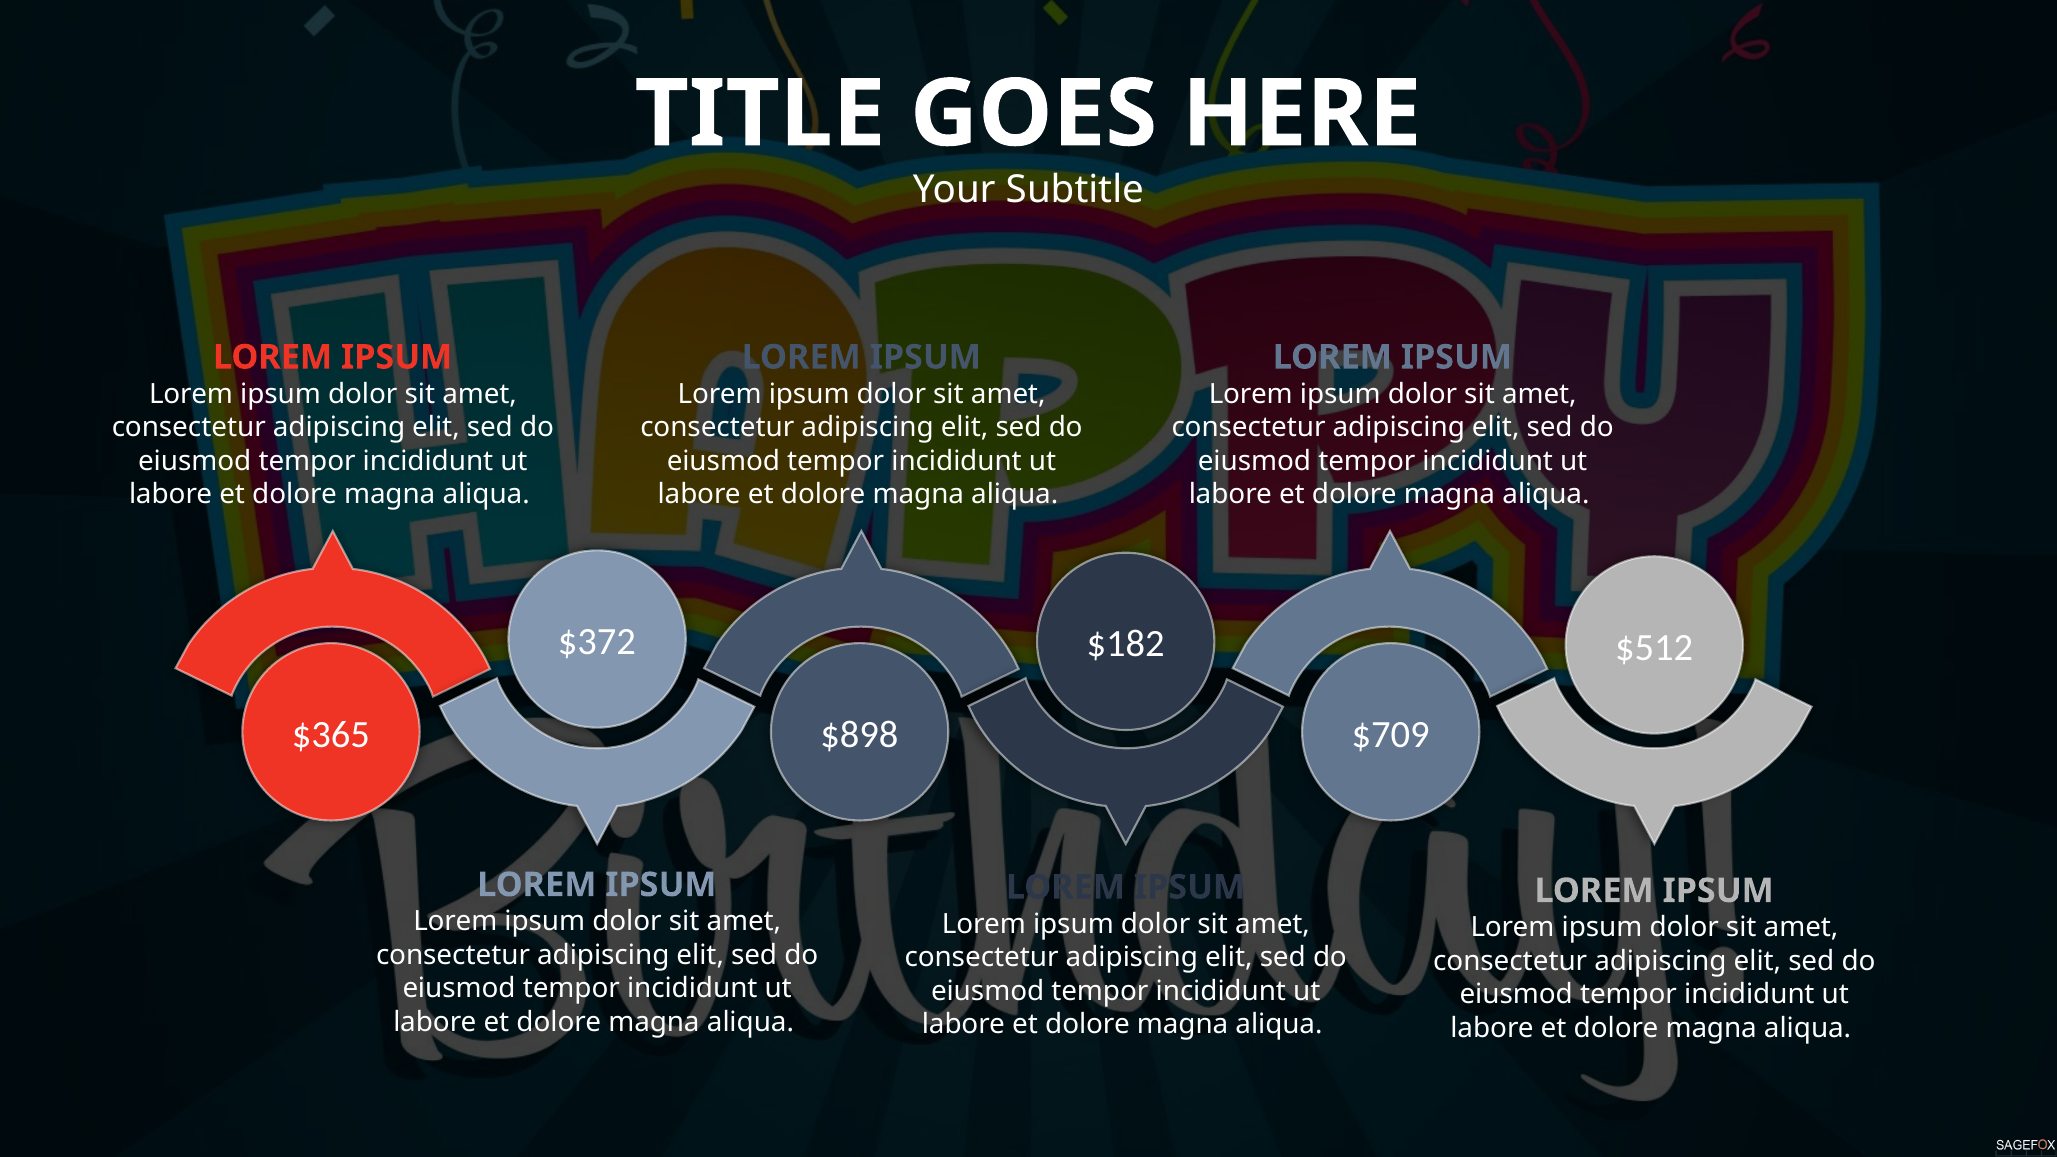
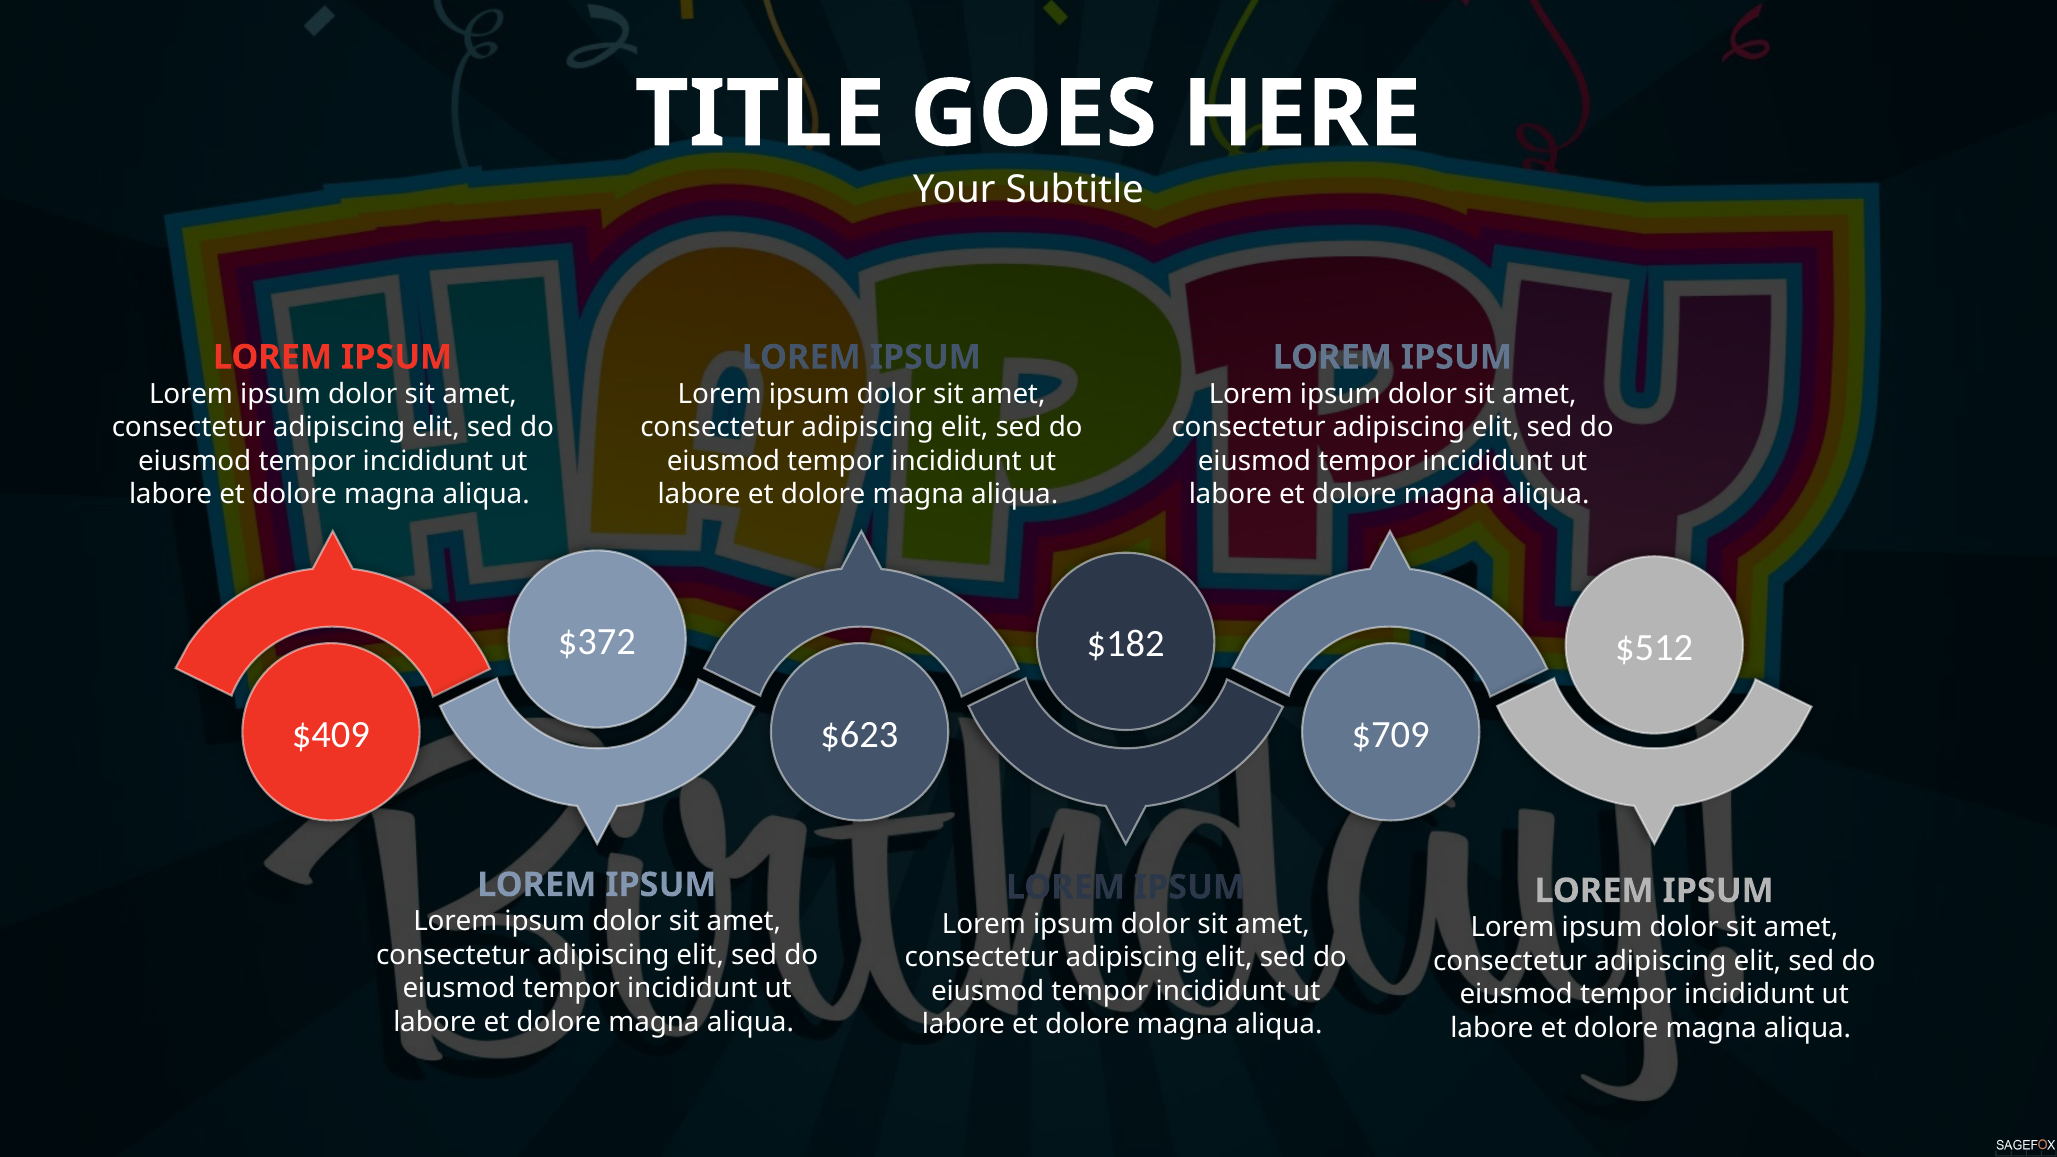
$365: $365 -> $409
$898: $898 -> $623
